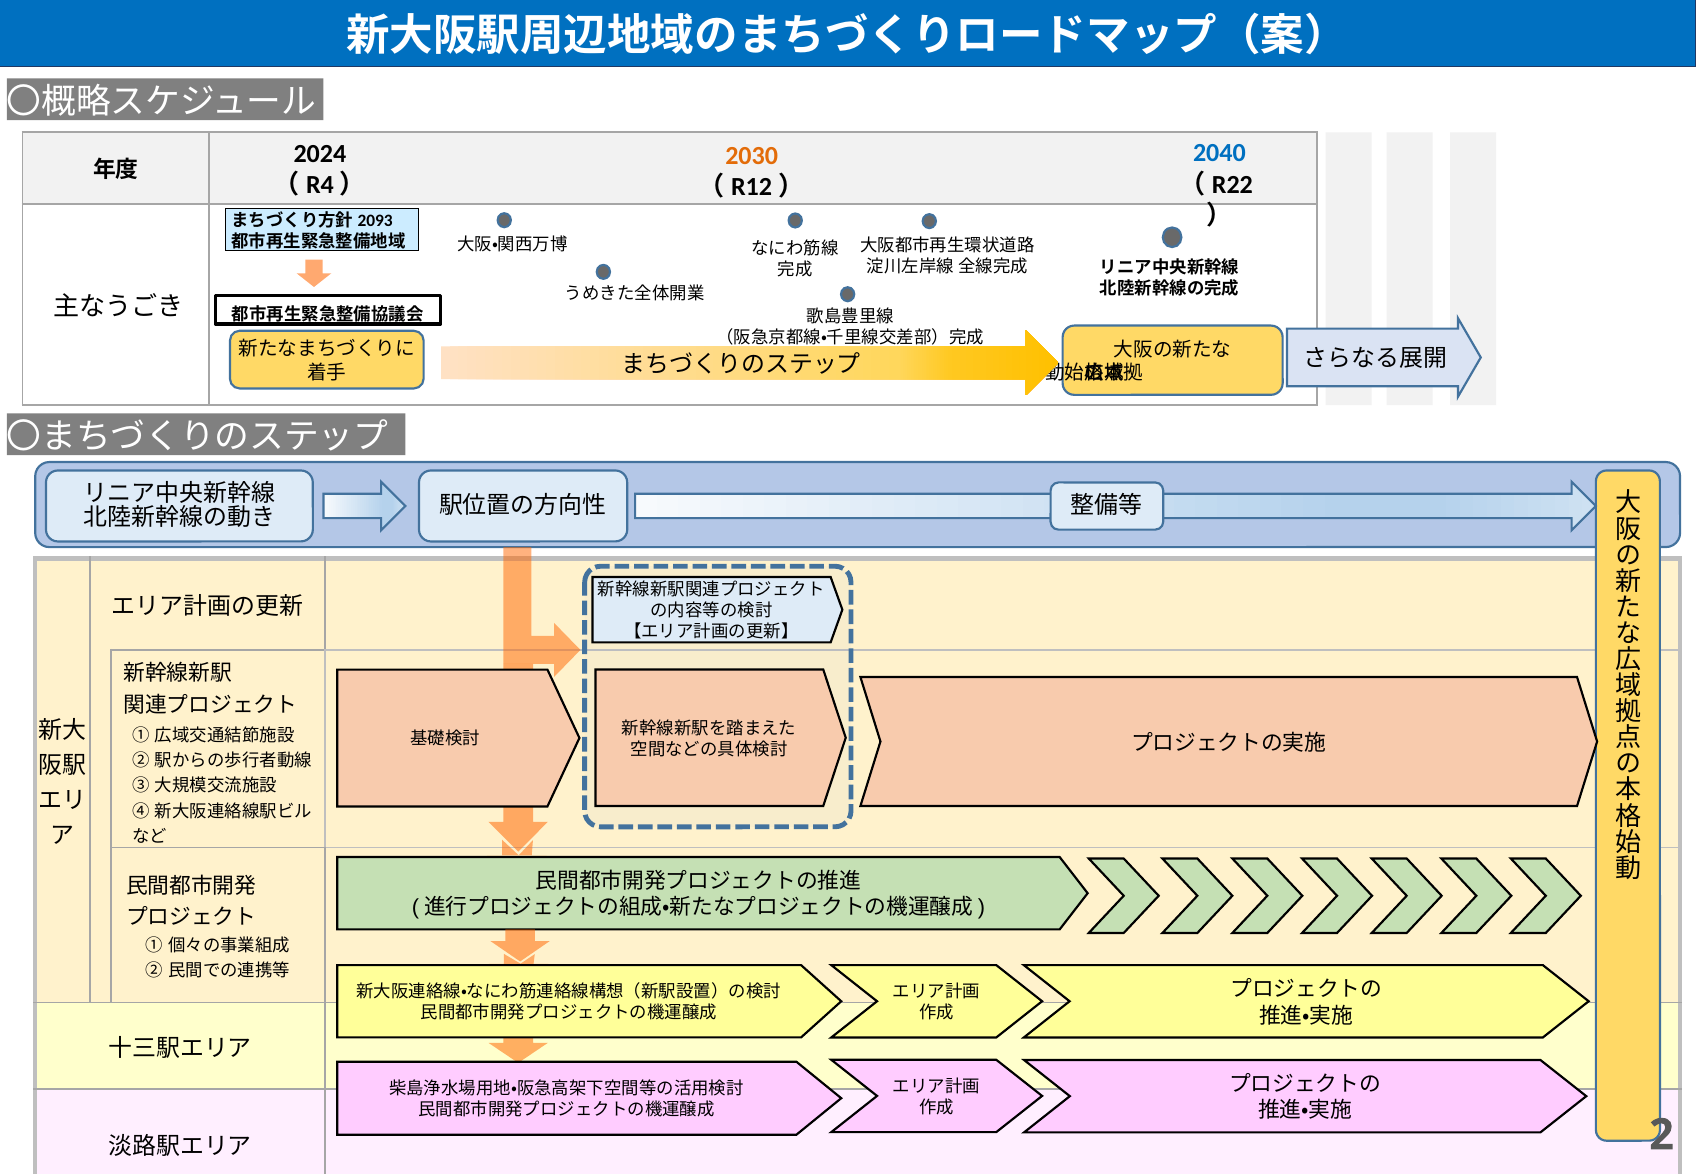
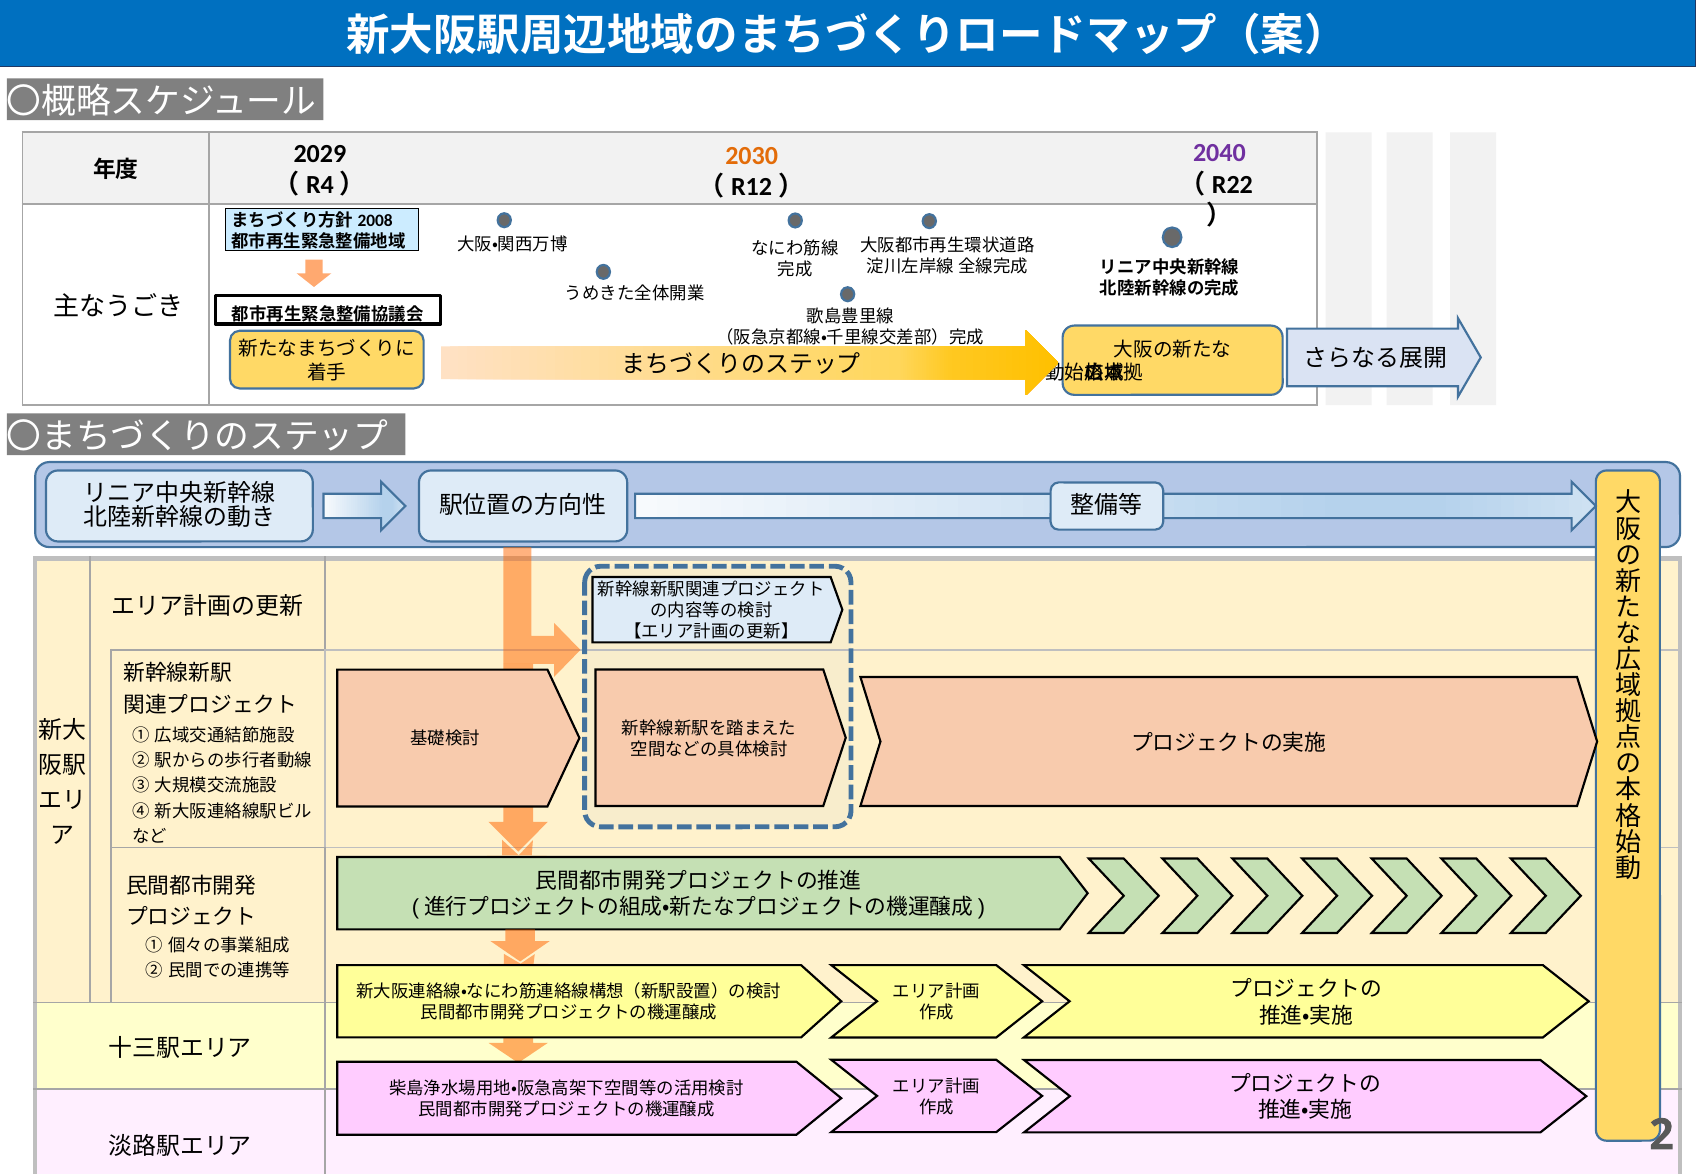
2040 colour: blue -> purple
2024: 2024 -> 2029
2093: 2093 -> 2008
